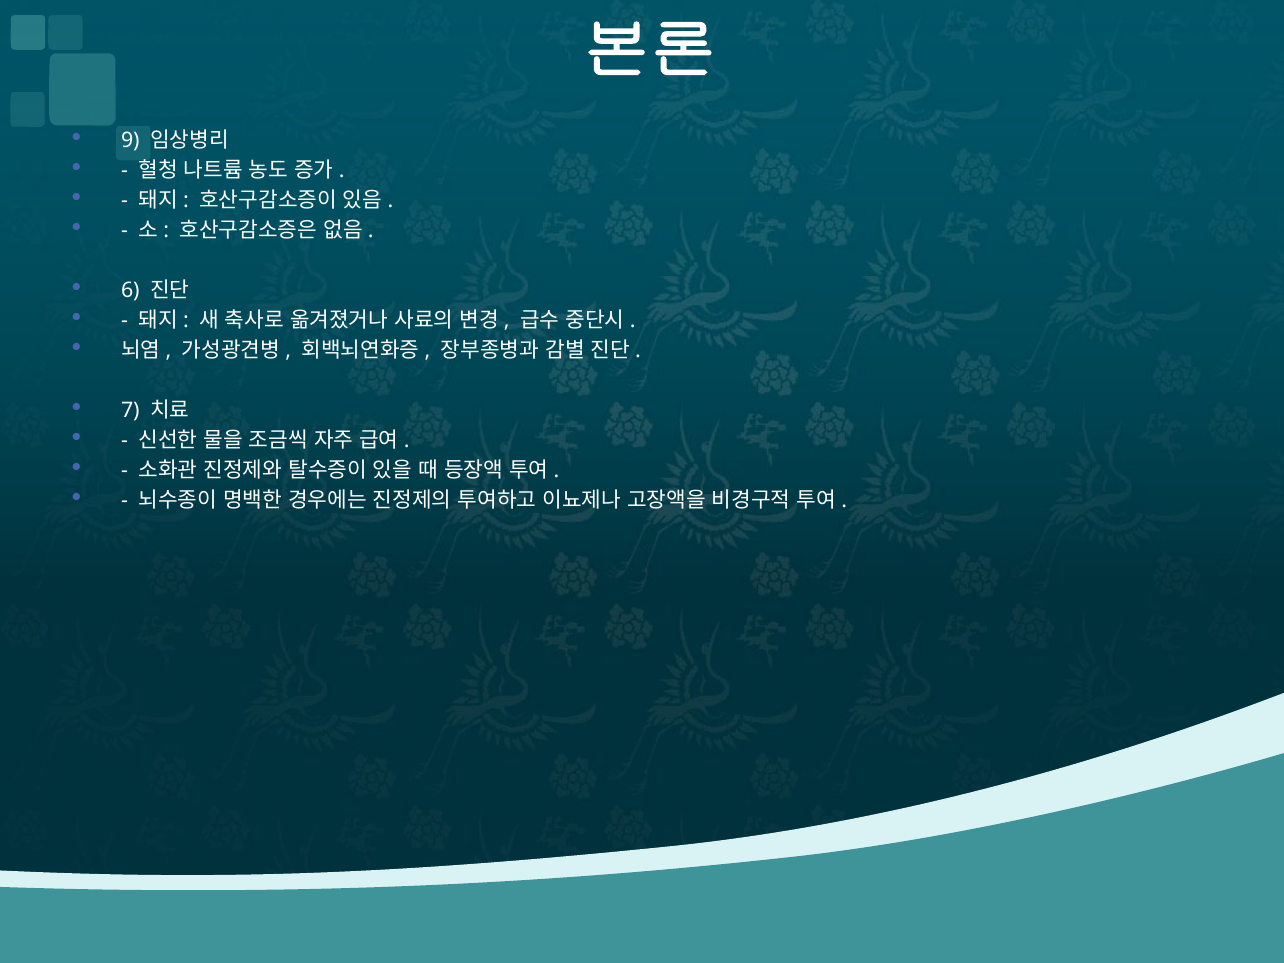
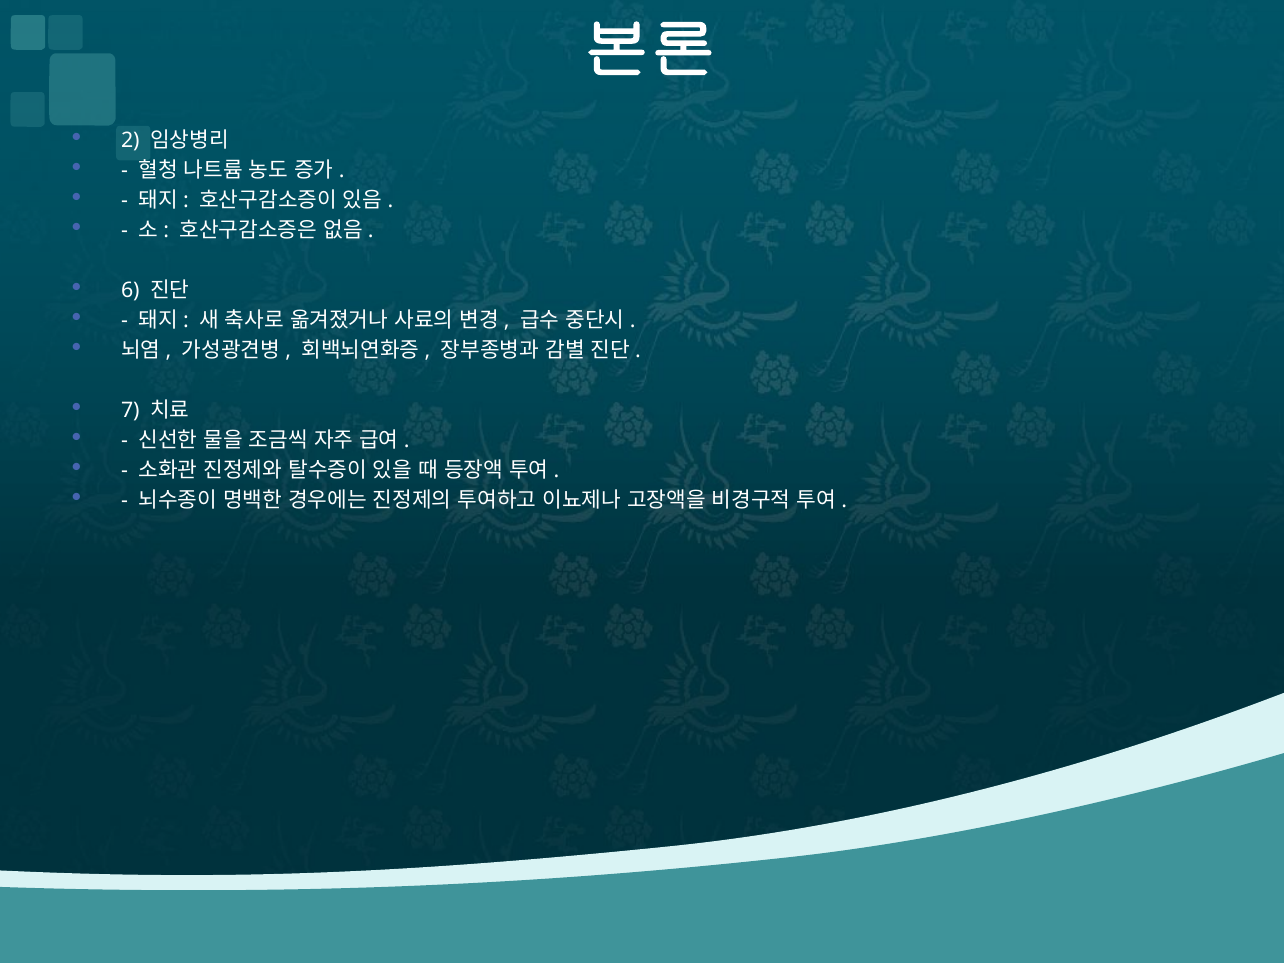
9: 9 -> 2
